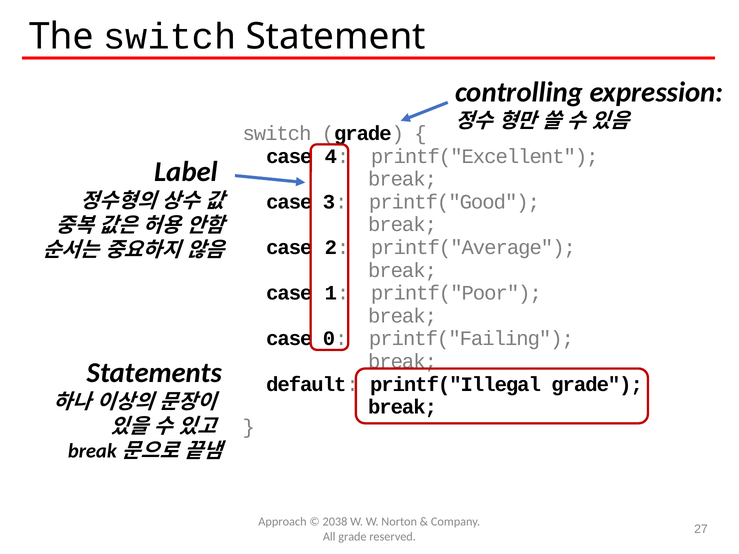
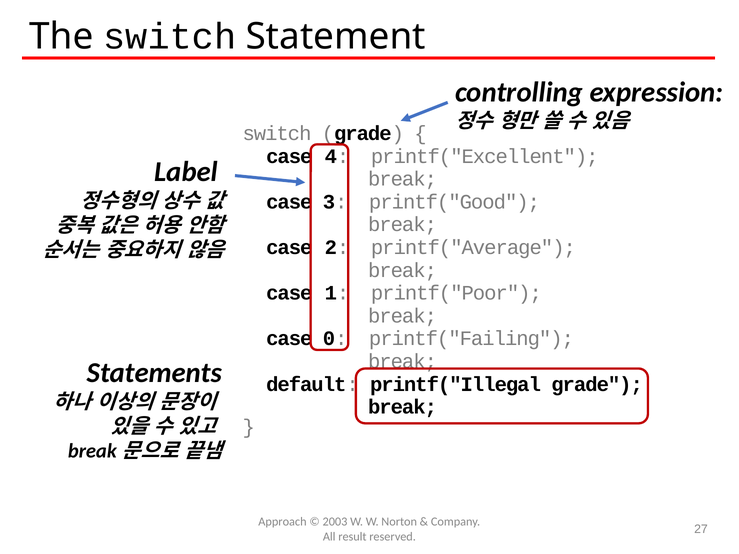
2038: 2038 -> 2003
All grade: grade -> result
